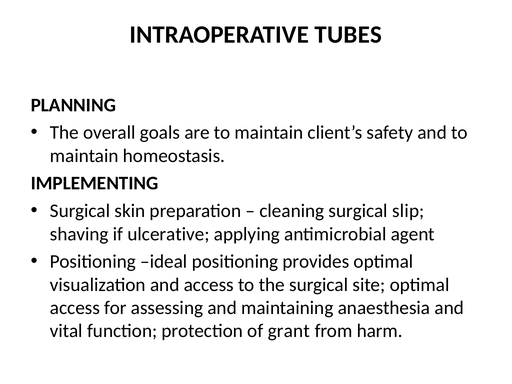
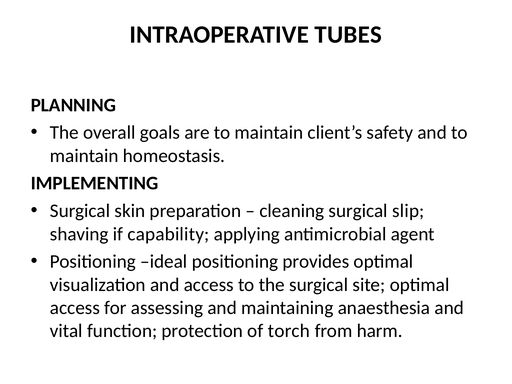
ulcerative: ulcerative -> capability
grant: grant -> torch
